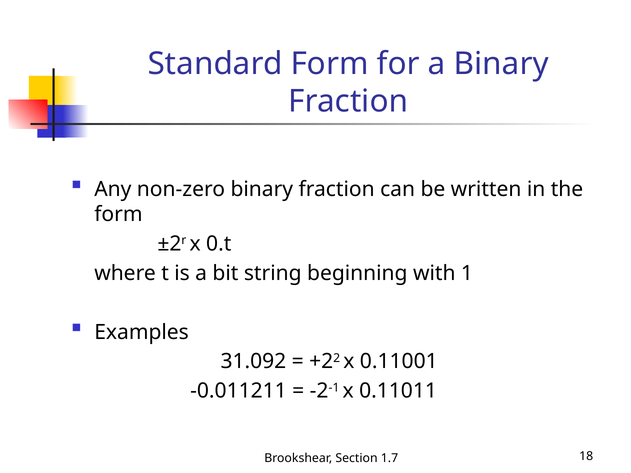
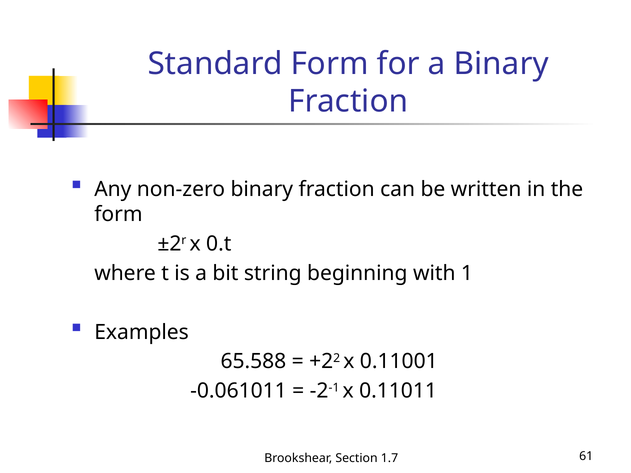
31.092: 31.092 -> 65.588
-0.011211: -0.011211 -> -0.061011
18: 18 -> 61
